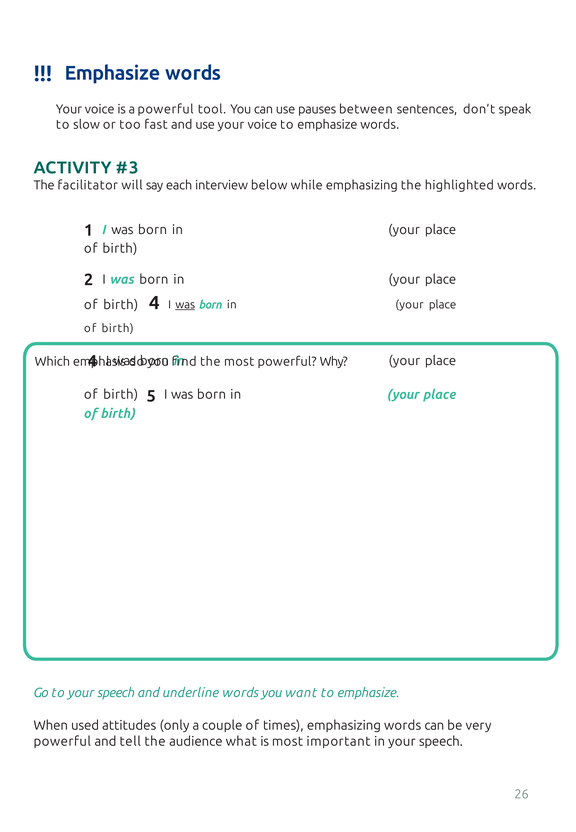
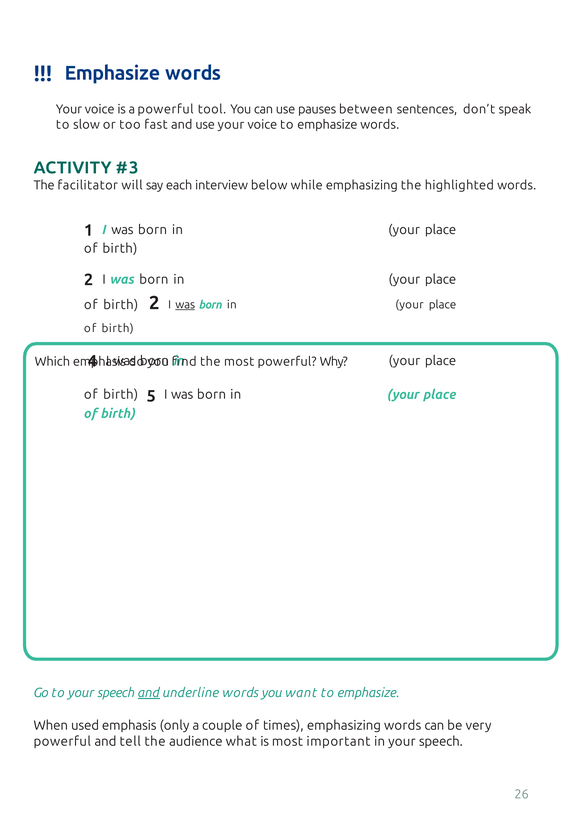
4 at (154, 303): 4 -> 2
and at (149, 693) underline: none -> present
used attitudes: attitudes -> emphasis
